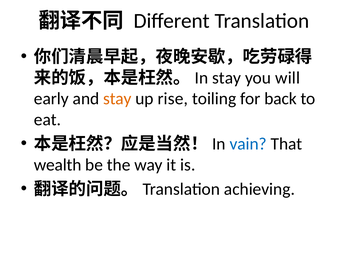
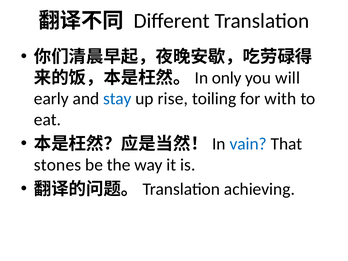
stay at (227, 78): stay -> only
stay at (117, 99) colour: orange -> blue
back: back -> with
wealth: wealth -> stones
